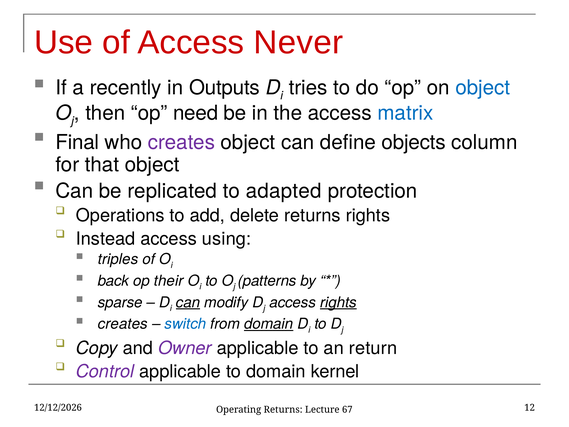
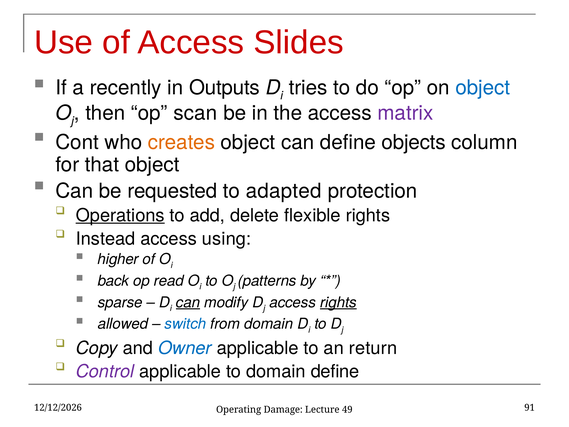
Never: Never -> Slides
need: need -> scan
matrix colour: blue -> purple
Final: Final -> Cont
creates at (181, 142) colour: purple -> orange
replicated: replicated -> requested
Operations underline: none -> present
delete returns: returns -> flexible
triples: triples -> higher
their: their -> read
creates at (123, 324): creates -> allowed
domain at (269, 324) underline: present -> none
Owner colour: purple -> blue
domain kernel: kernel -> define
12: 12 -> 91
Operating Returns: Returns -> Damage
67: 67 -> 49
